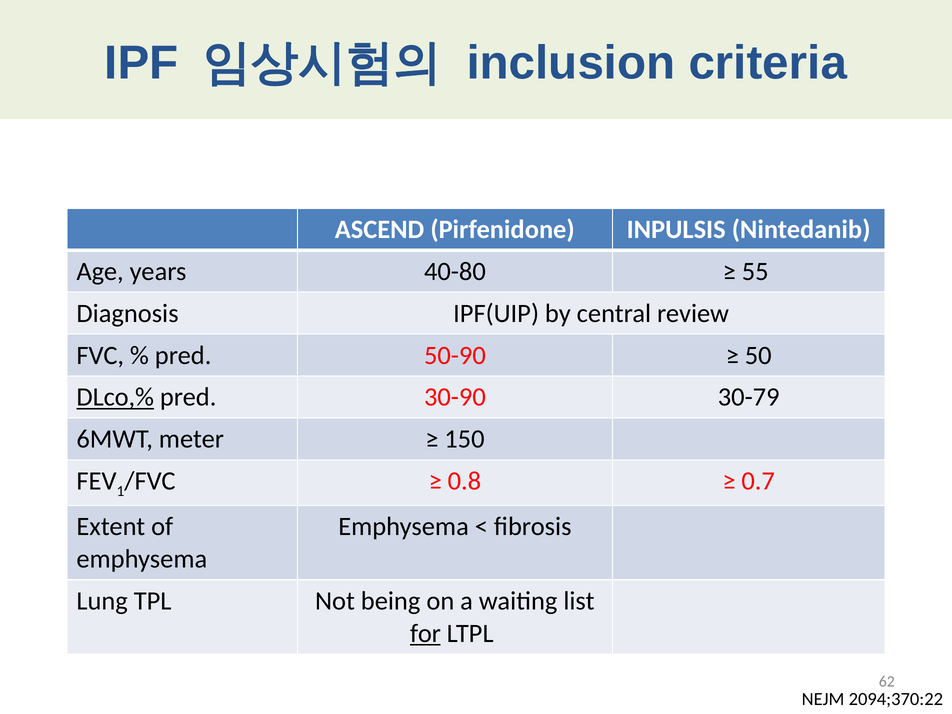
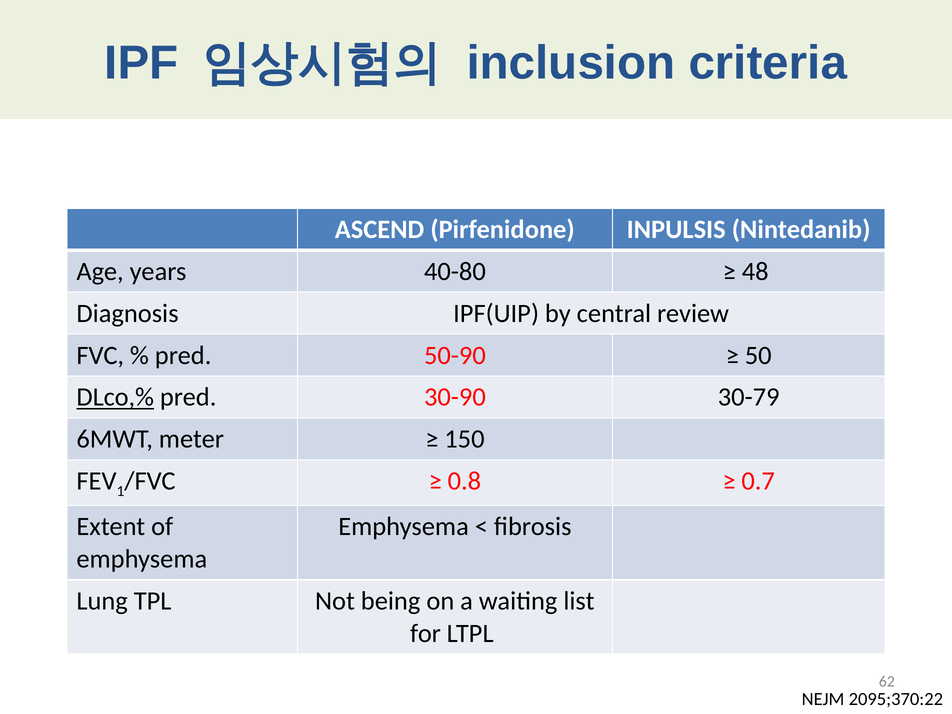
55: 55 -> 48
for underline: present -> none
2094;370:22: 2094;370:22 -> 2095;370:22
